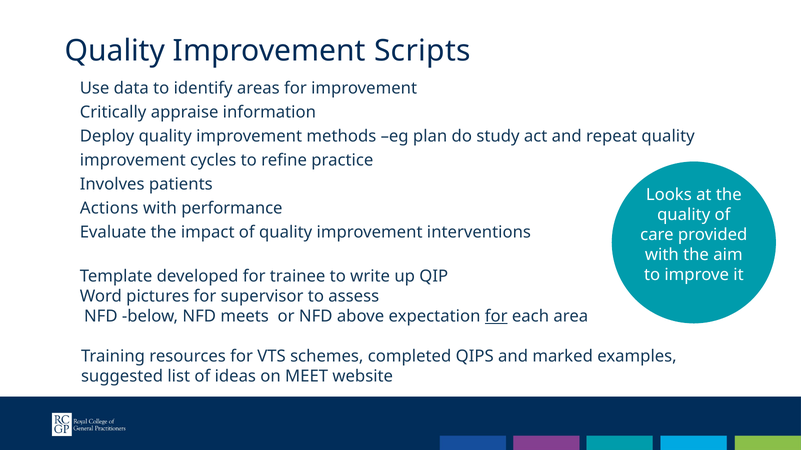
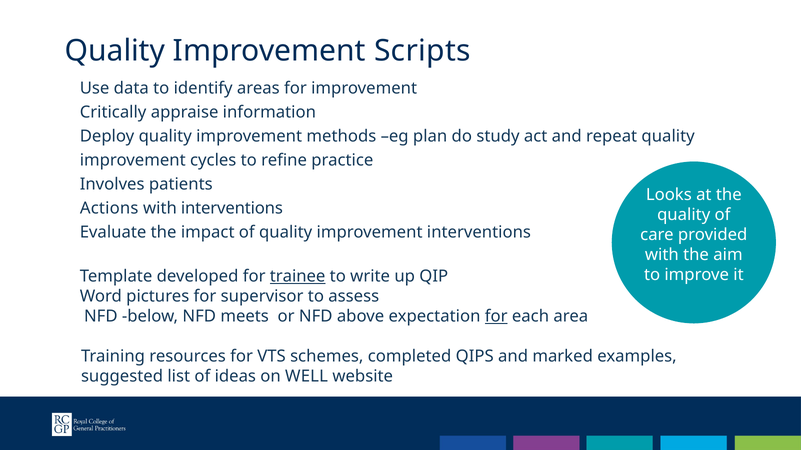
with performance: performance -> interventions
trainee underline: none -> present
MEET: MEET -> WELL
